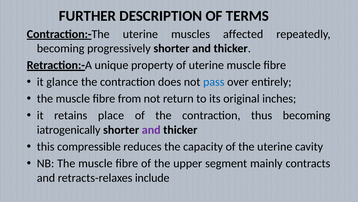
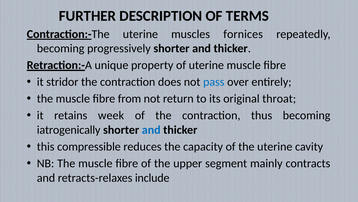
affected: affected -> fornices
glance: glance -> stridor
inches: inches -> throat
place: place -> week
and at (151, 130) colour: purple -> blue
